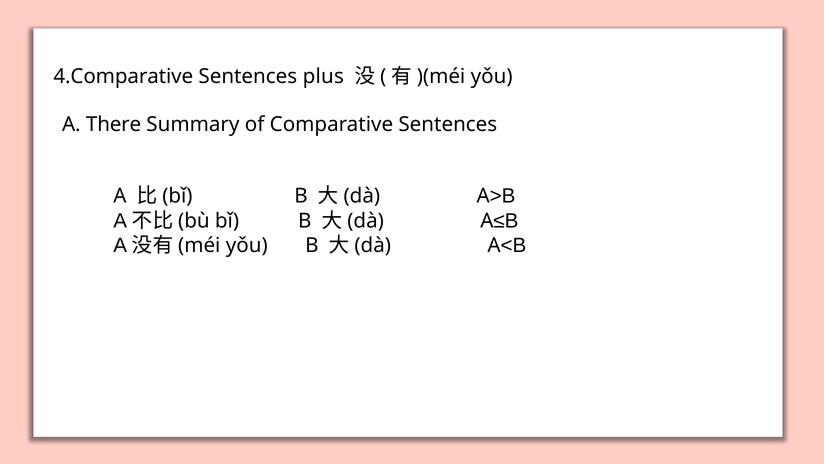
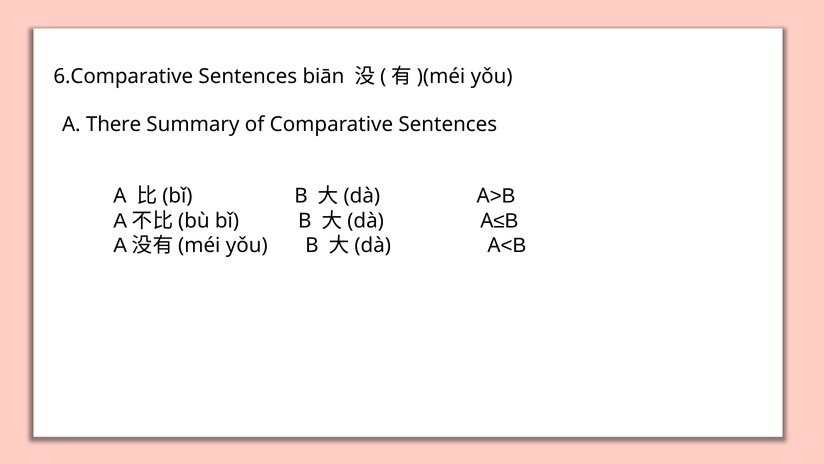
4.Comparative: 4.Comparative -> 6.Comparative
plus: plus -> biān
